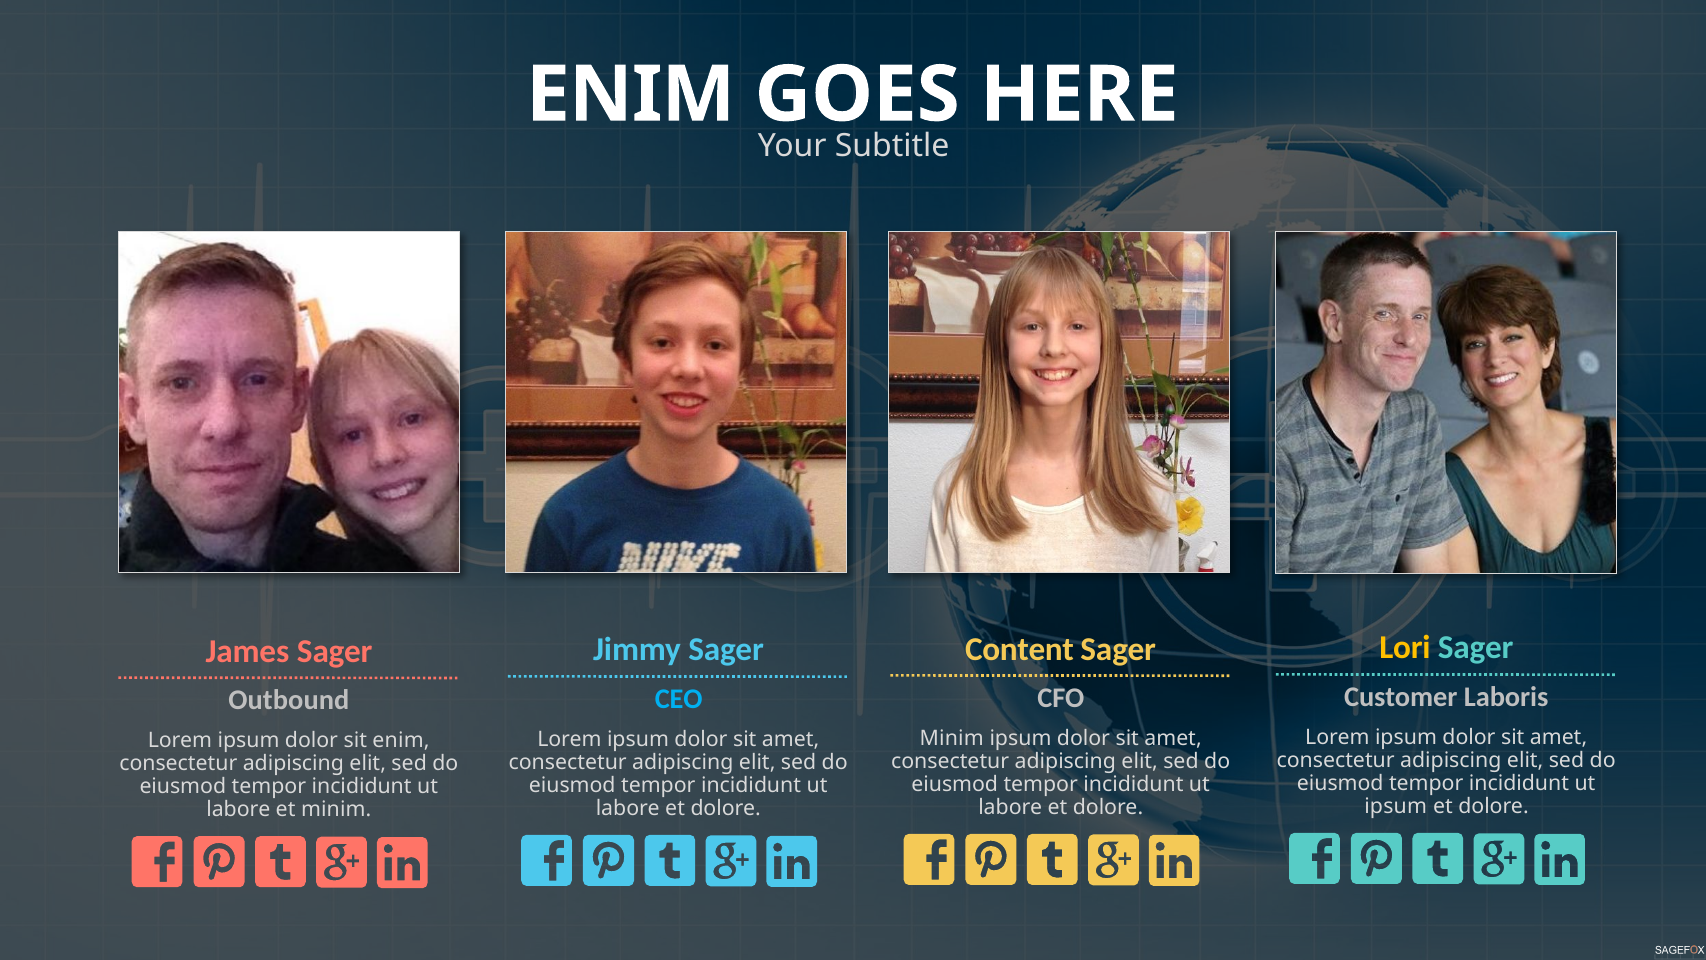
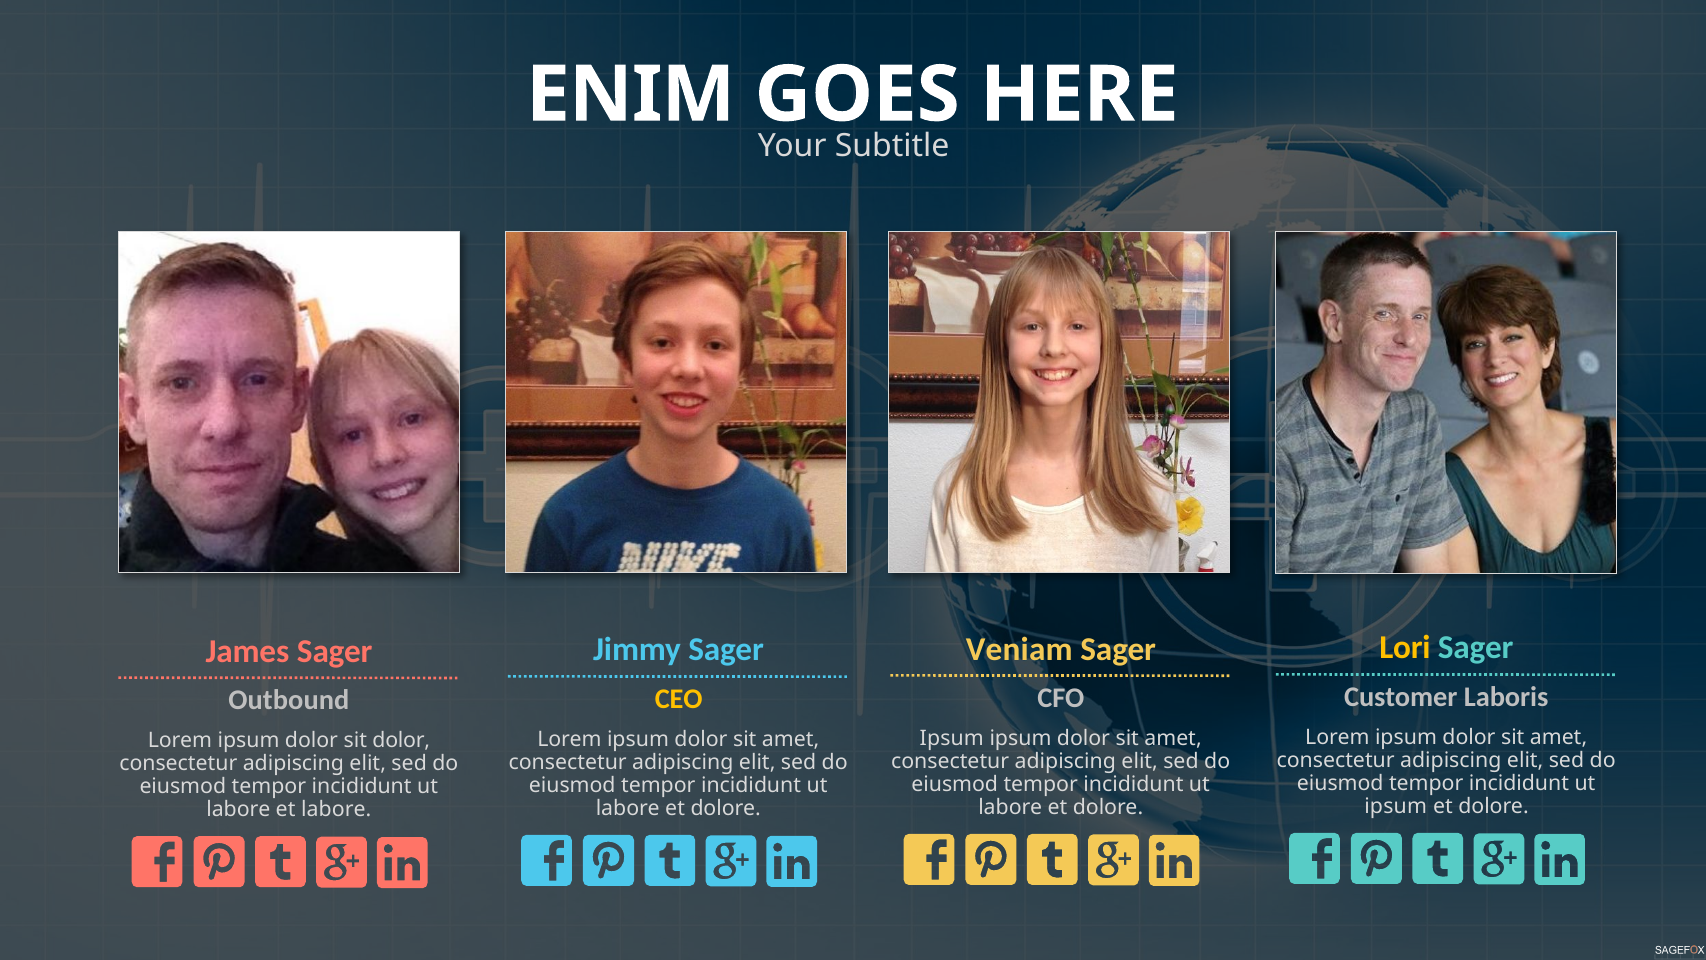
Content: Content -> Veniam
CEO colour: light blue -> yellow
Minim at (952, 738): Minim -> Ipsum
sit enim: enim -> dolor
et minim: minim -> labore
